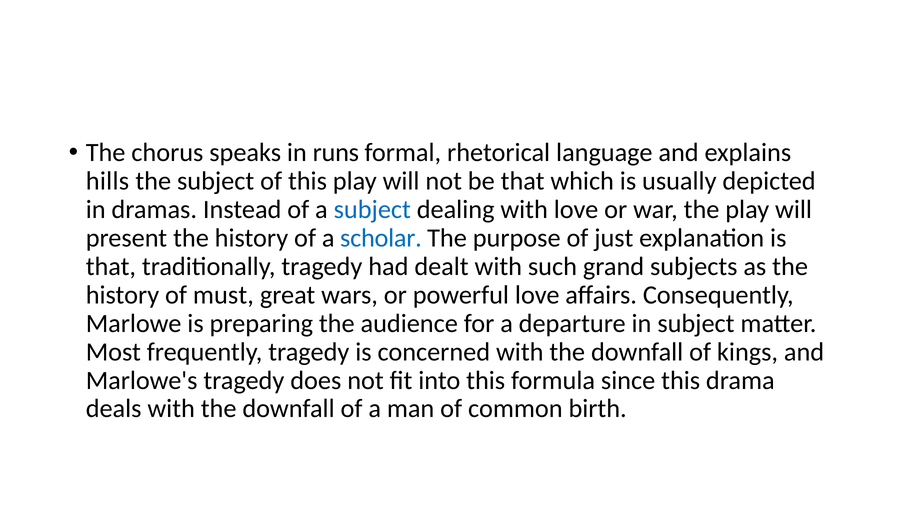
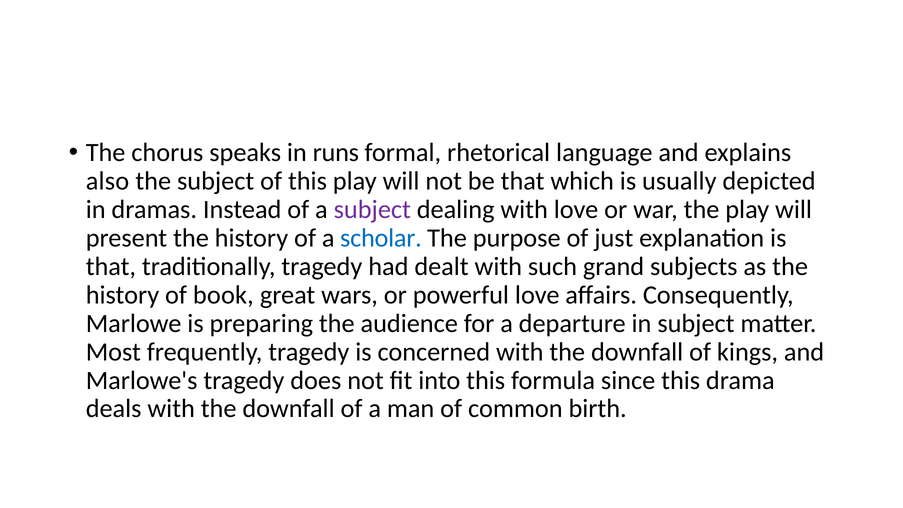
hills: hills -> also
subject at (372, 210) colour: blue -> purple
must: must -> book
